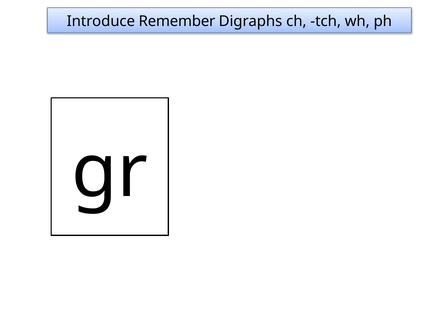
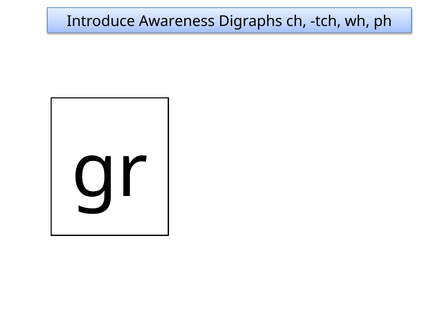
Remember: Remember -> Awareness
